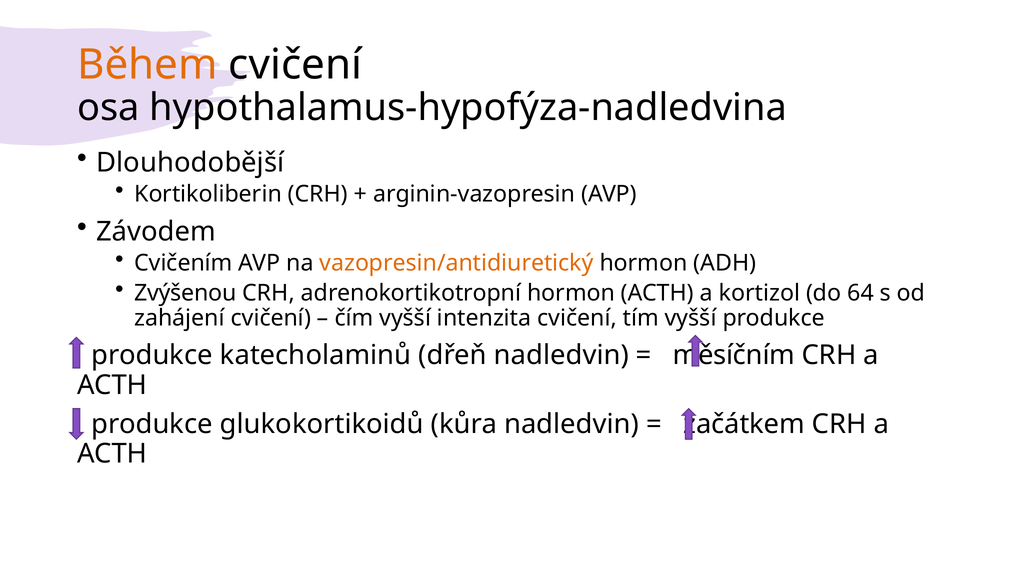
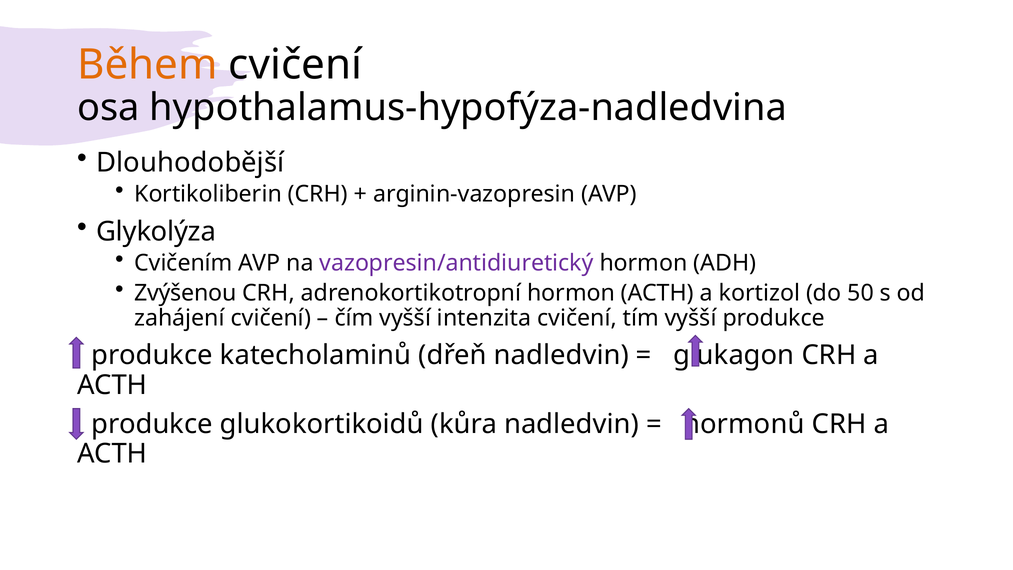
Závodem: Závodem -> Glykolýza
vazopresin/antidiuretický colour: orange -> purple
64: 64 -> 50
měsíčním: měsíčním -> glukagon
začátkem: začátkem -> hormonů
